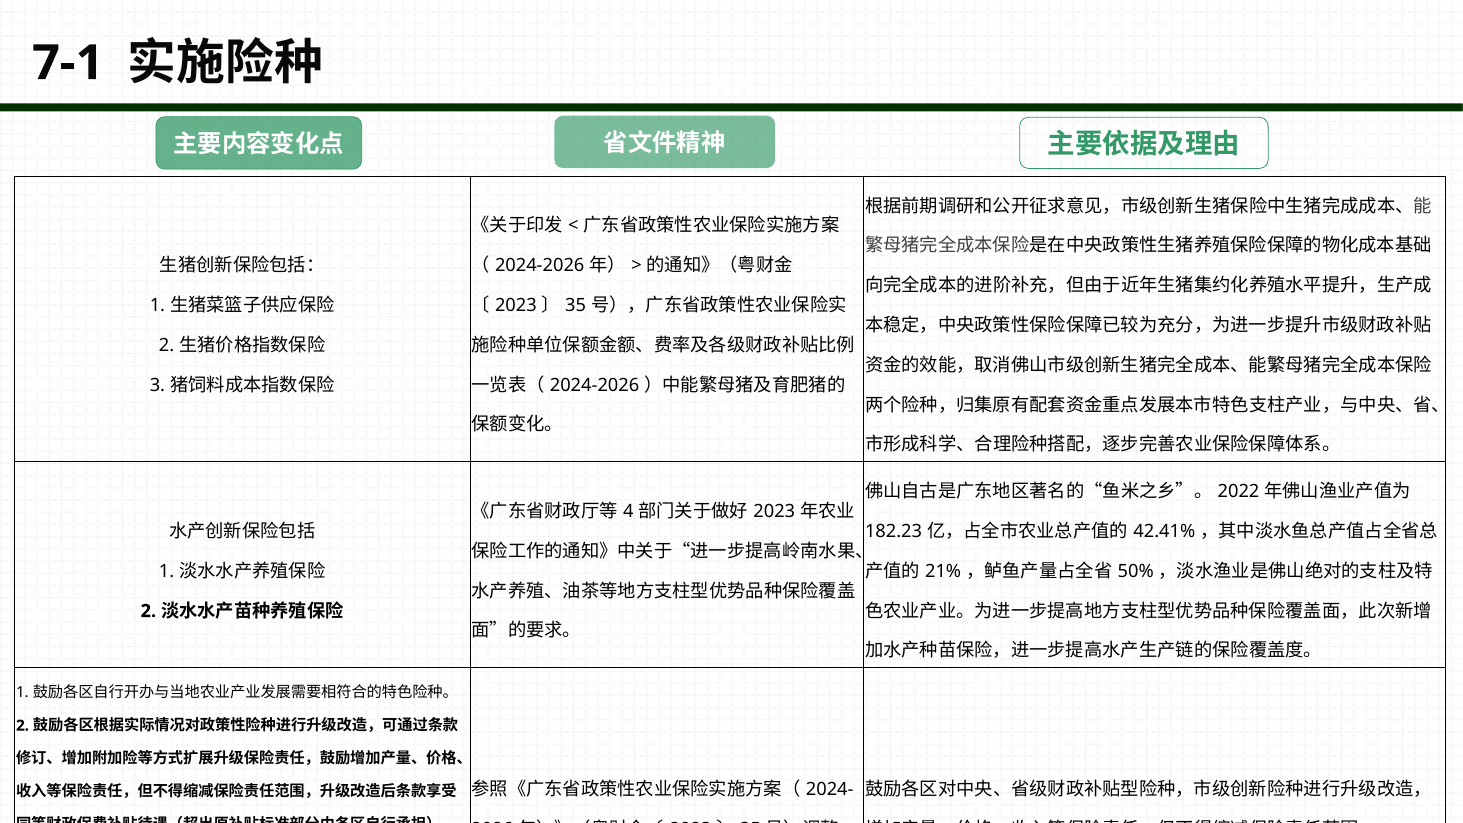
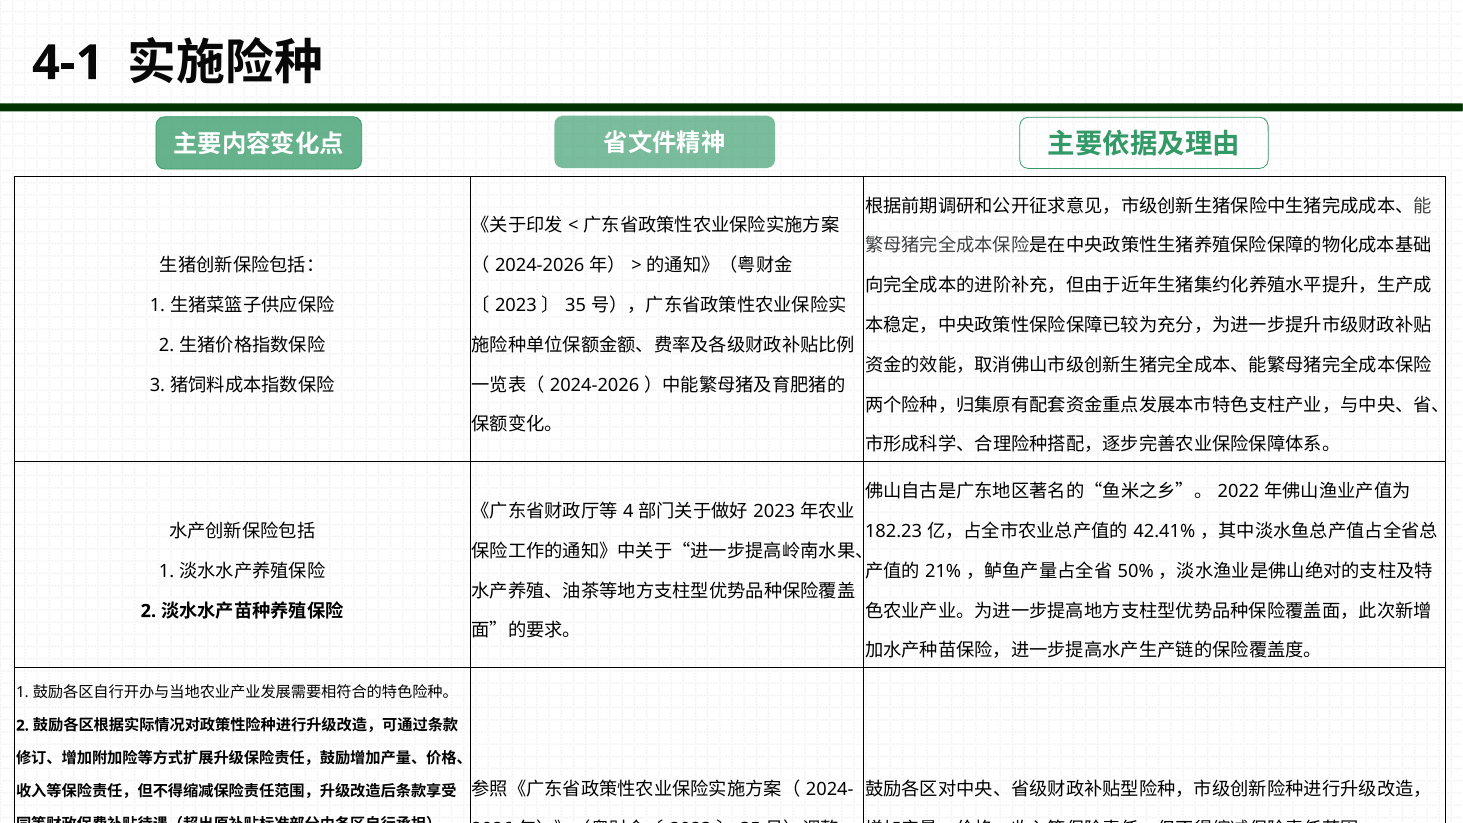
7-1: 7-1 -> 4-1
